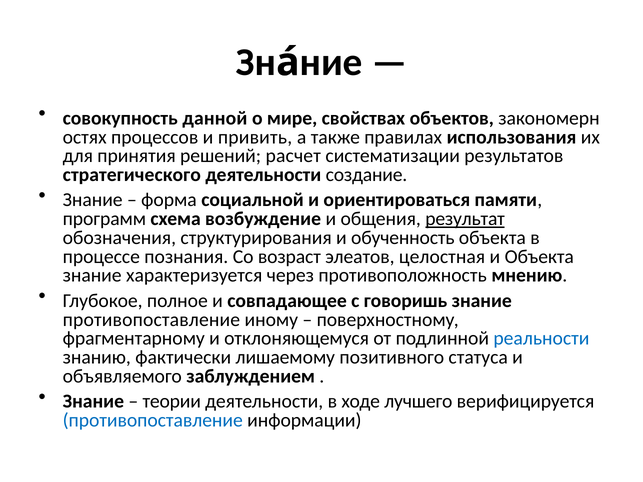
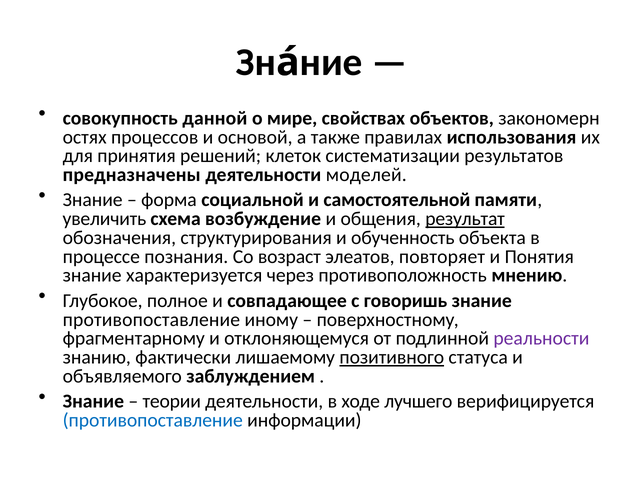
привить: привить -> основой
расчет: расчет -> клеток
стратегического: стратегического -> предназначены
создание: создание -> моделей
ориентироваться: ориентироваться -> самостоятельной
программ: программ -> увеличить
целостная: целостная -> повторяет
и Объекта: Объекта -> Понятия
реальности colour: blue -> purple
позитивного underline: none -> present
